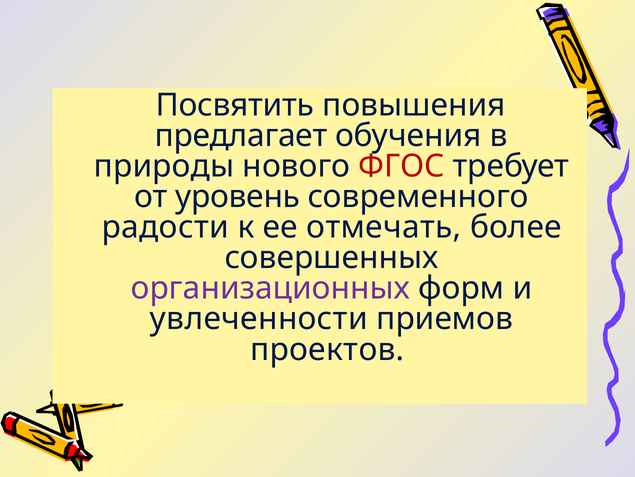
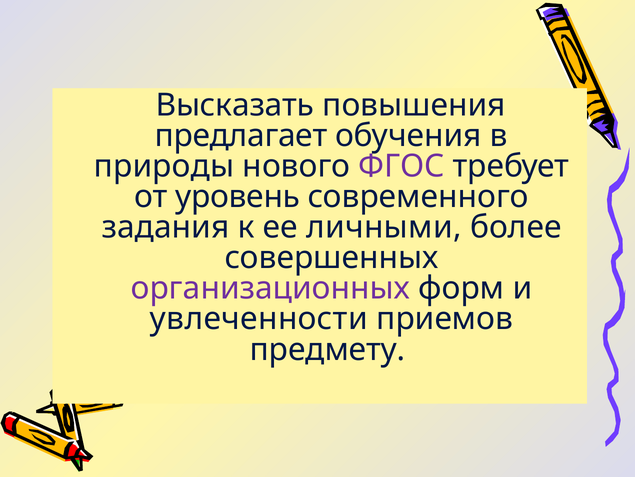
Посвятить: Посвятить -> Высказать
ФГОС colour: red -> purple
радости: радости -> задания
отмечать: отмечать -> личными
проектов: проектов -> предмету
